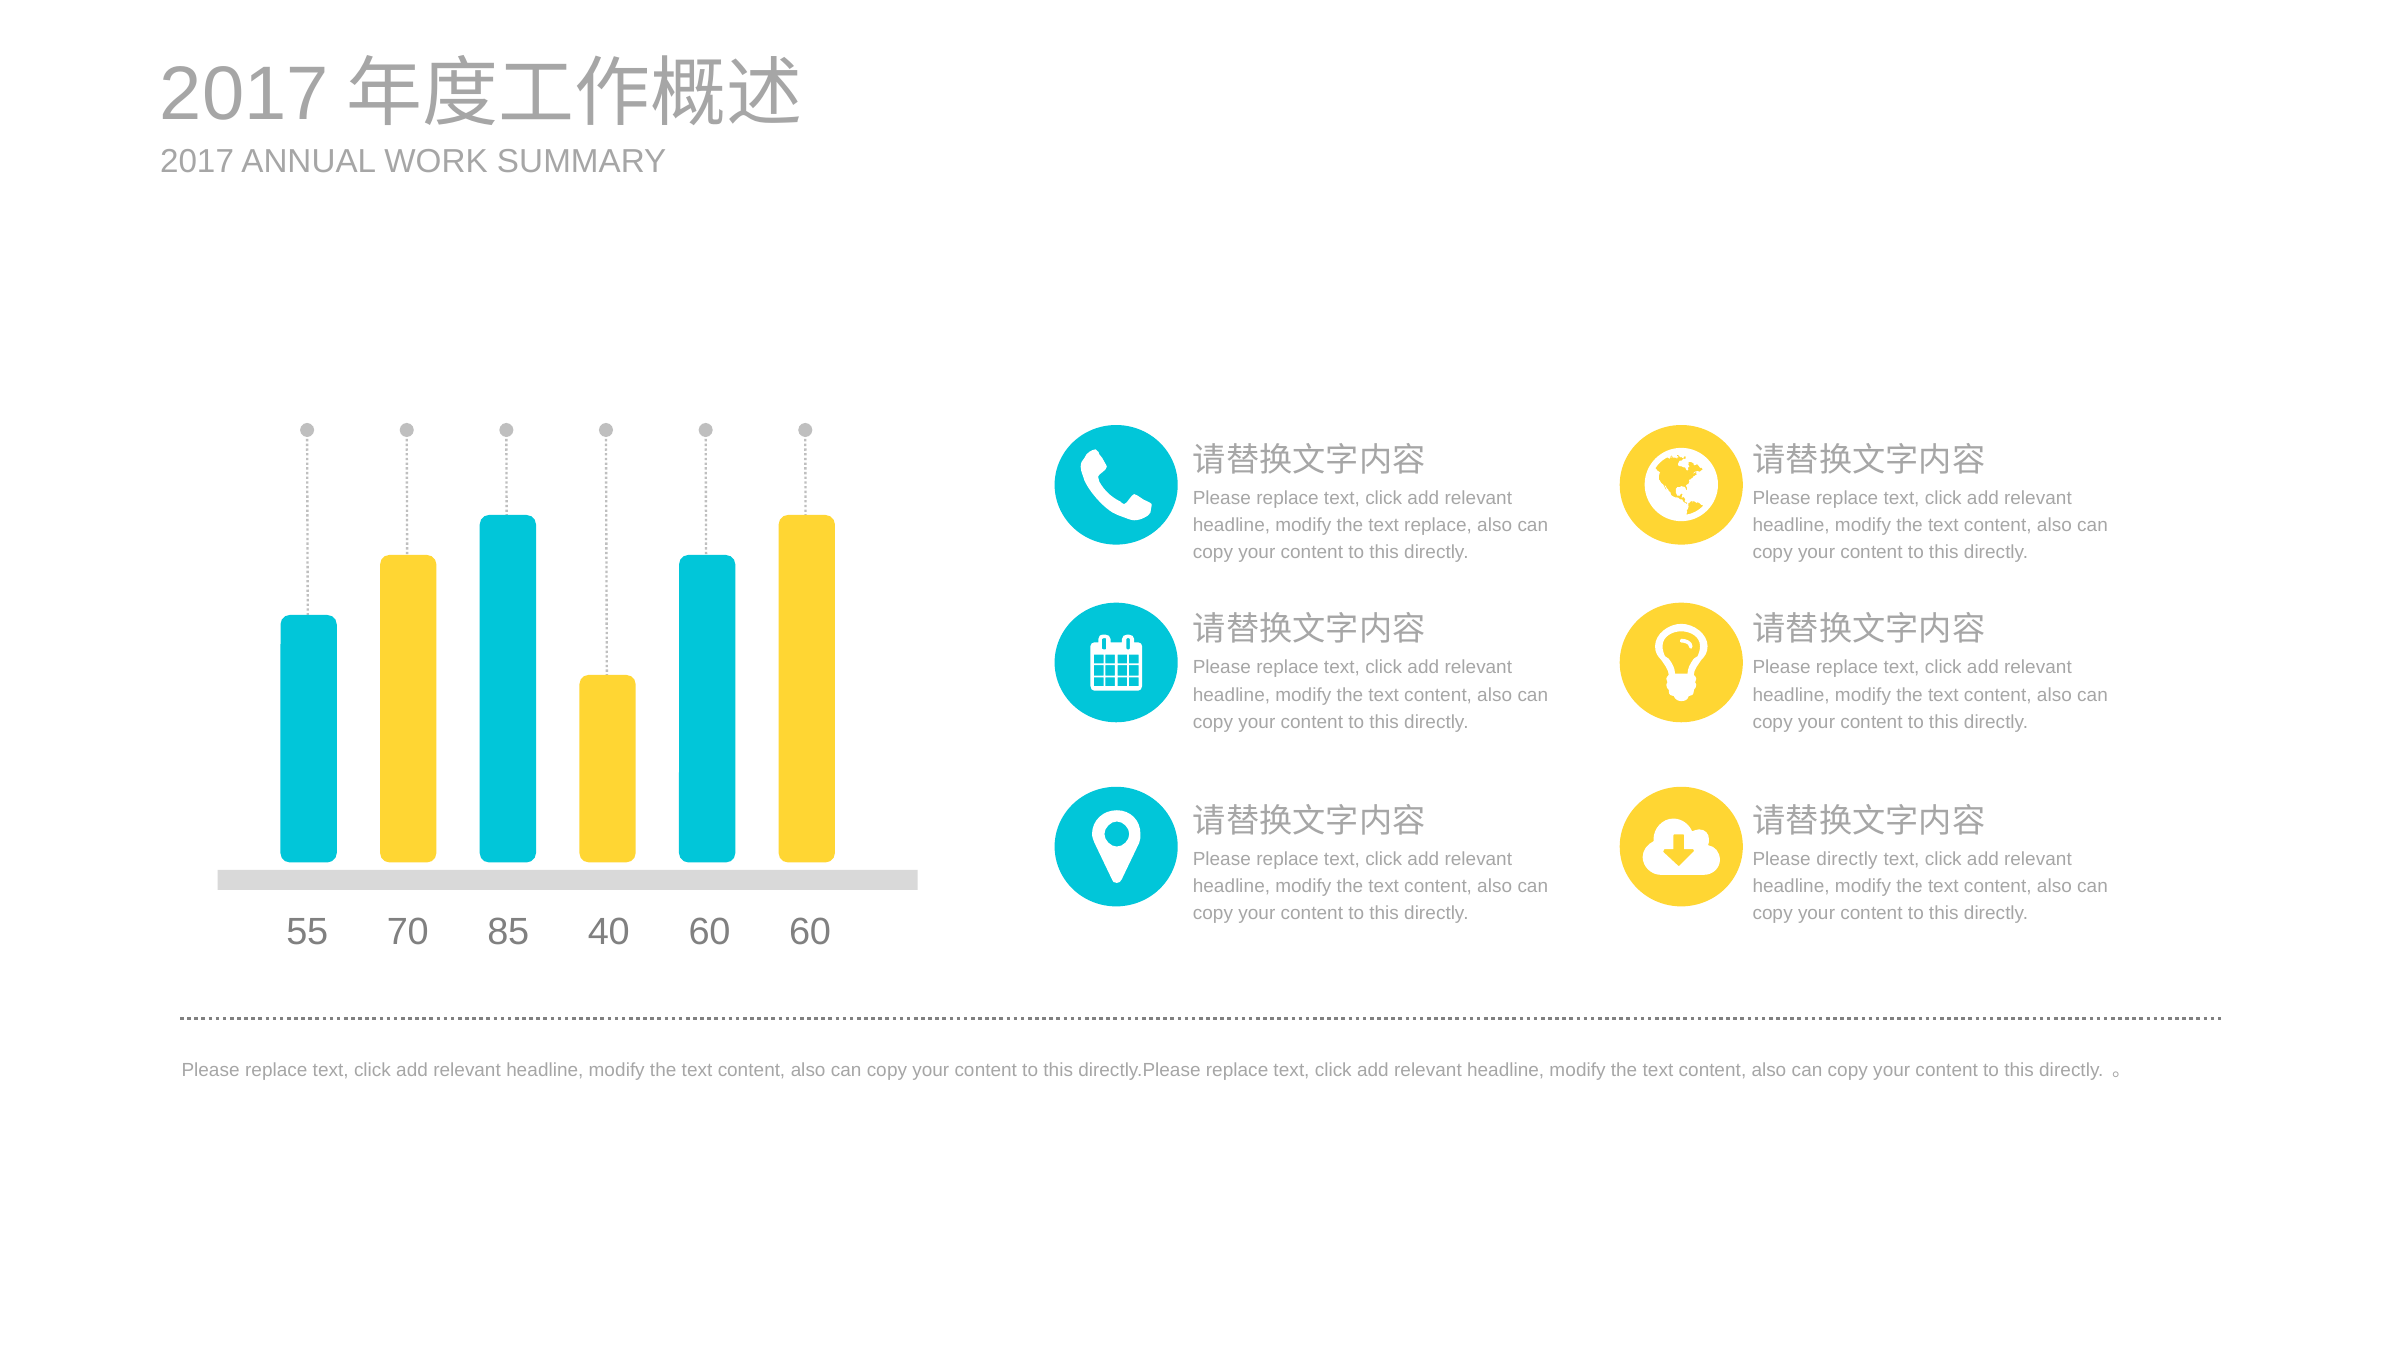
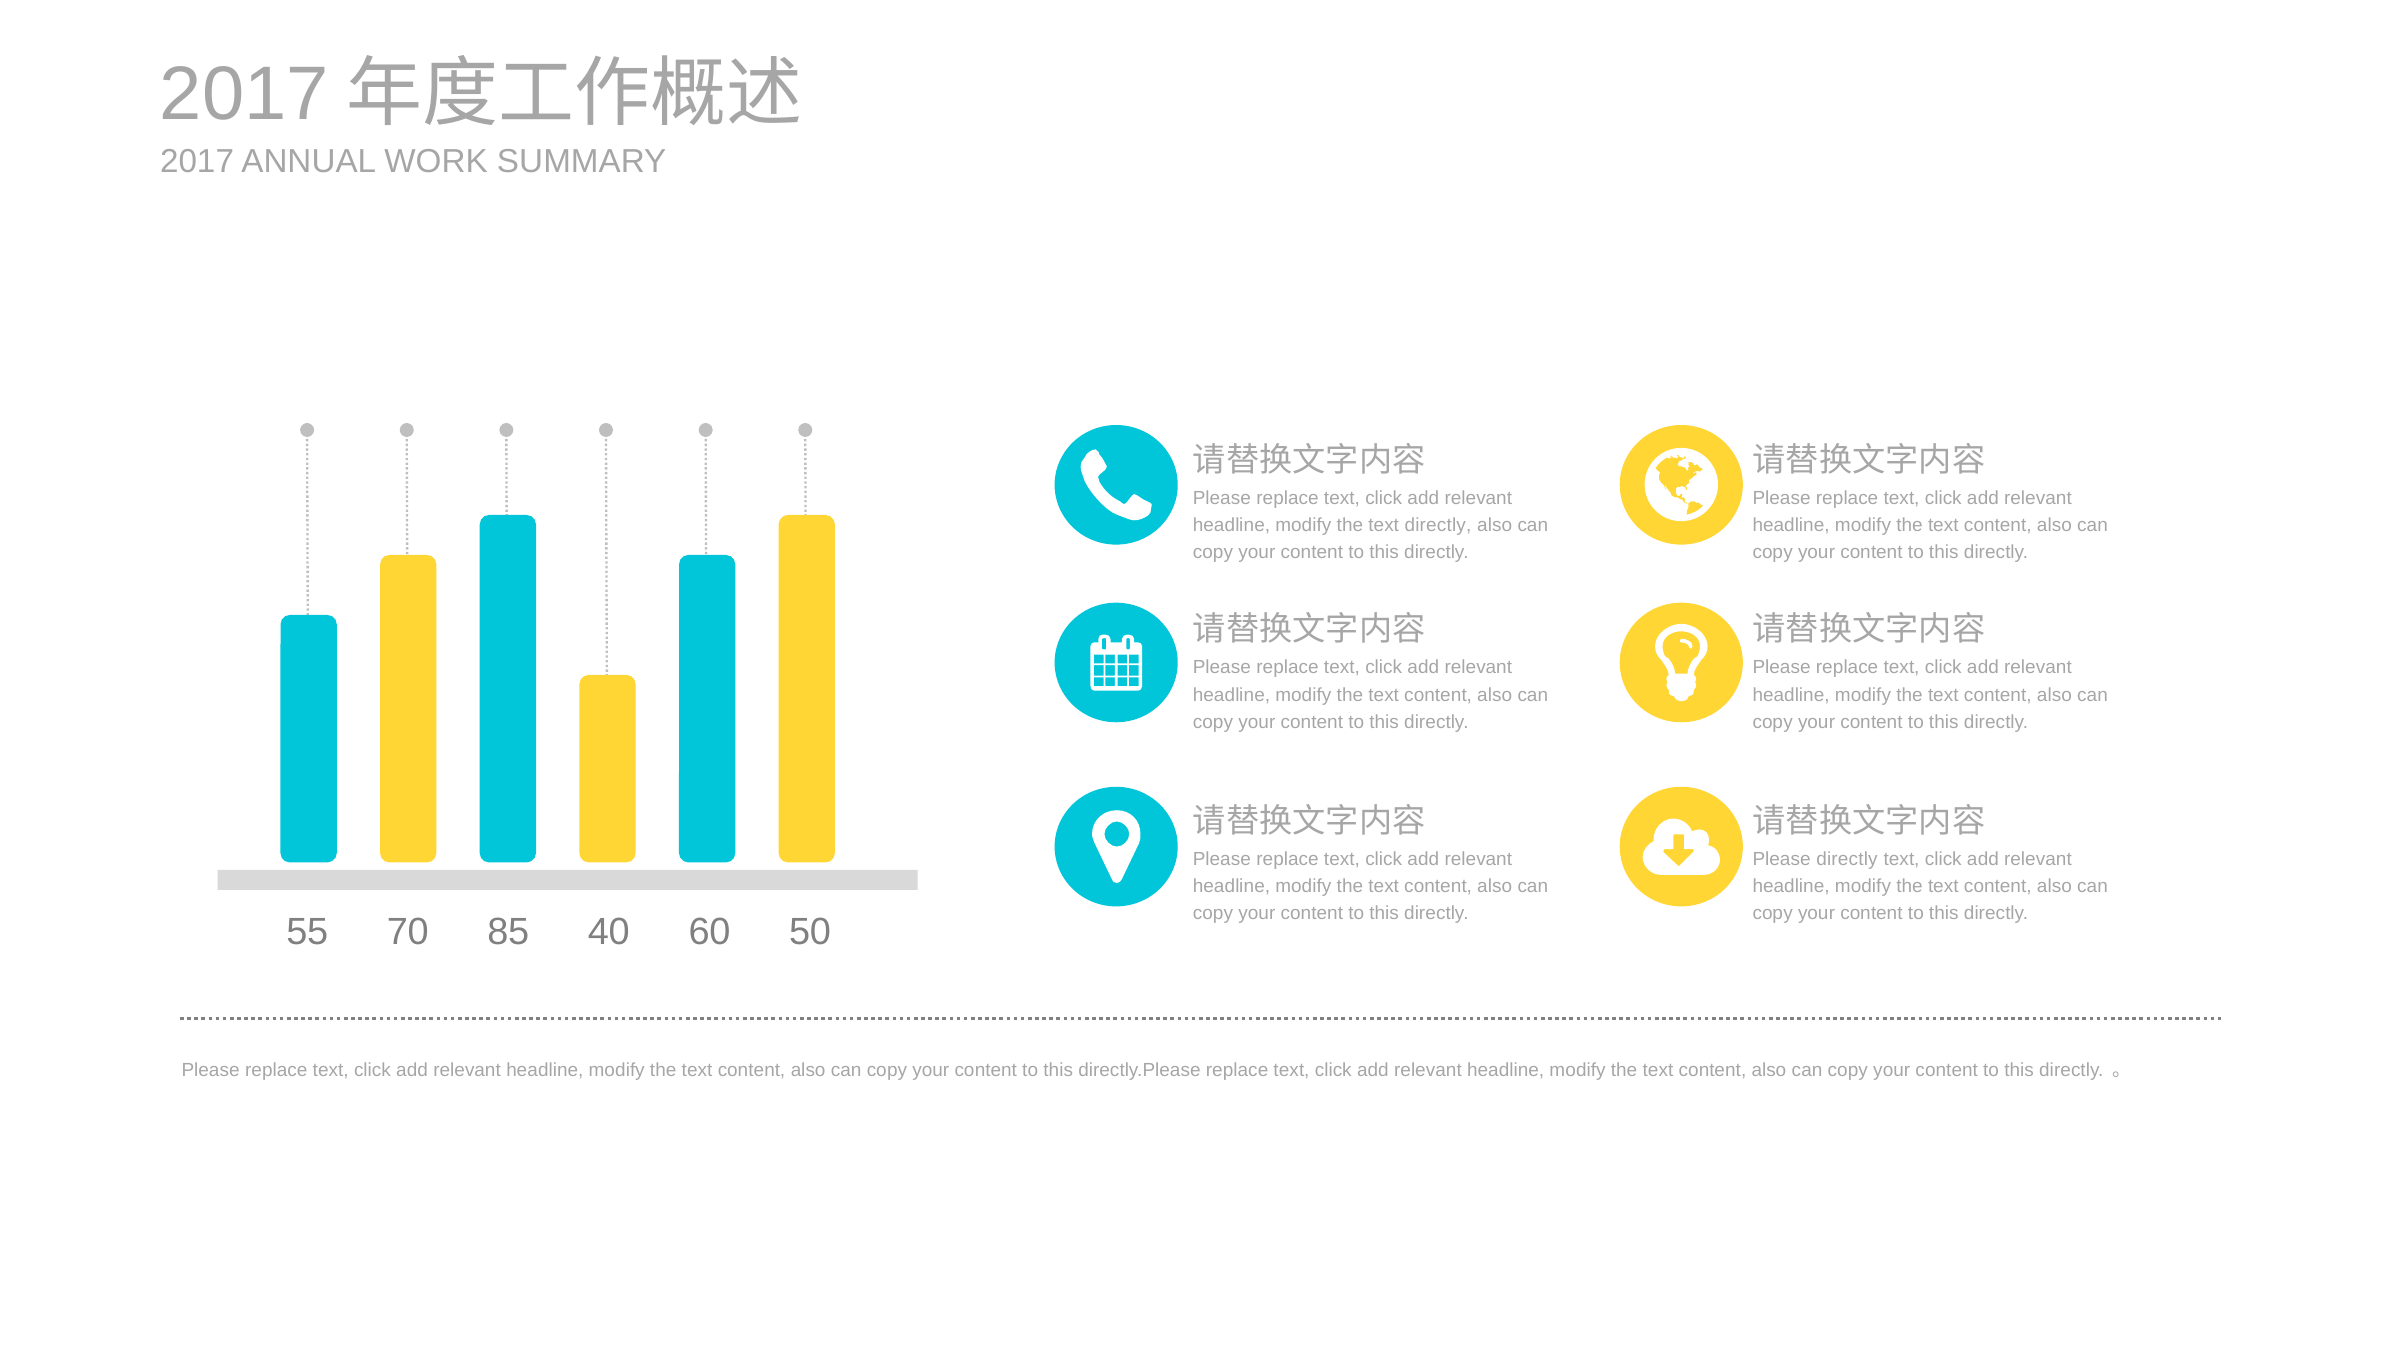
text replace: replace -> directly
60 60: 60 -> 50
